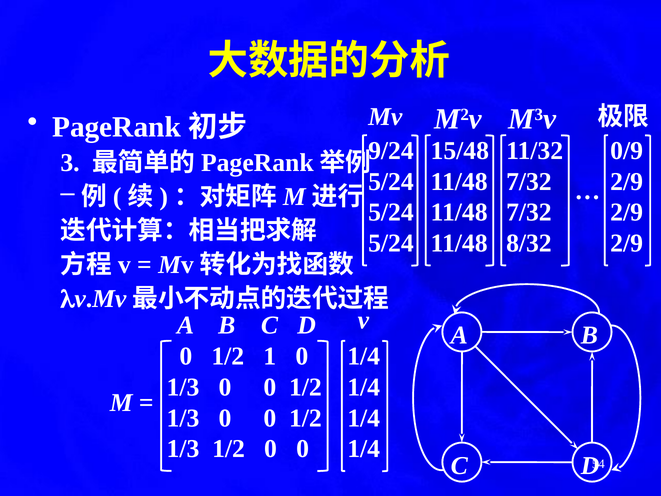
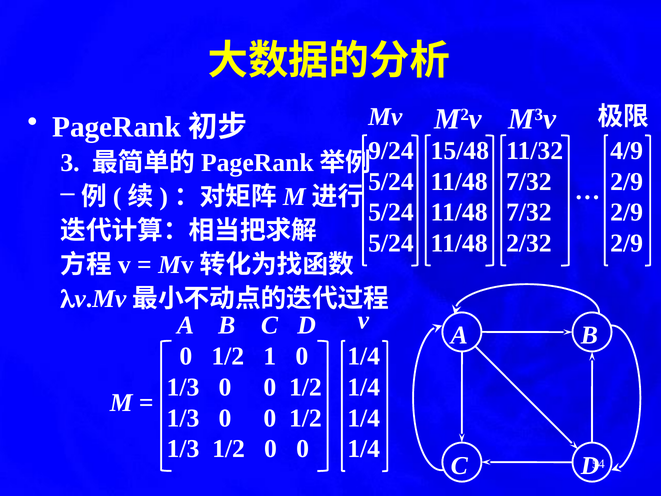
0/9: 0/9 -> 4/9
8/32: 8/32 -> 2/32
